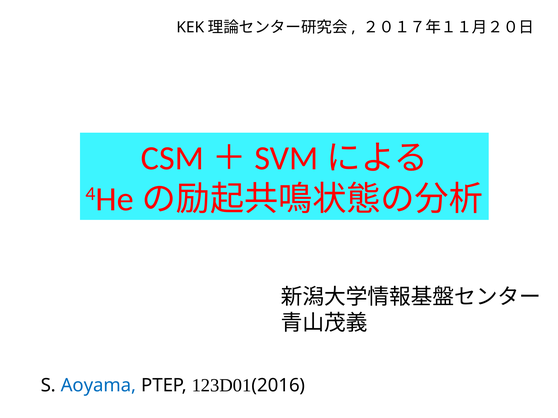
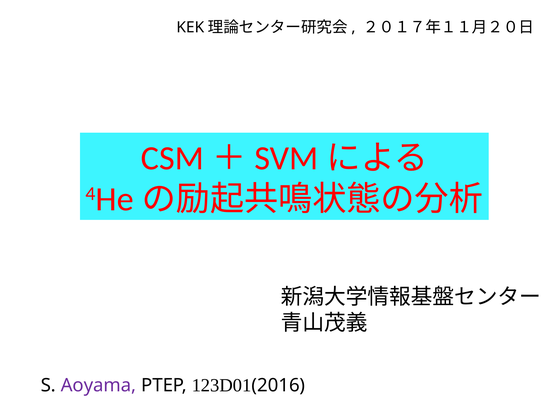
Aoyama colour: blue -> purple
